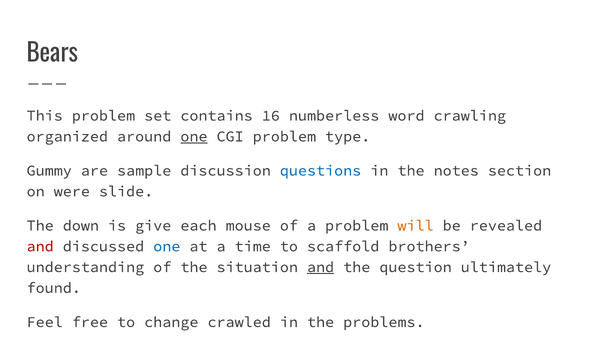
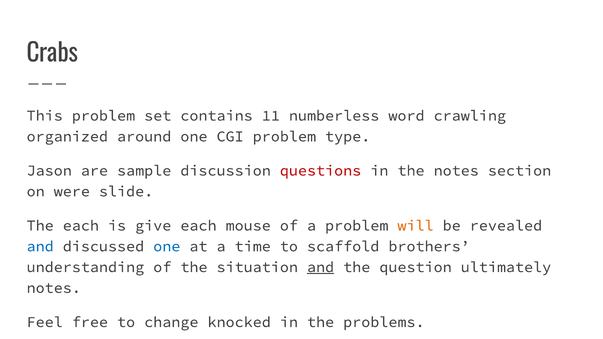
Bears: Bears -> Crabs
16: 16 -> 11
one at (194, 136) underline: present -> none
Gummy: Gummy -> Jason
questions colour: blue -> red
The down: down -> each
and at (40, 246) colour: red -> blue
found at (54, 288): found -> notes
crawled: crawled -> knocked
